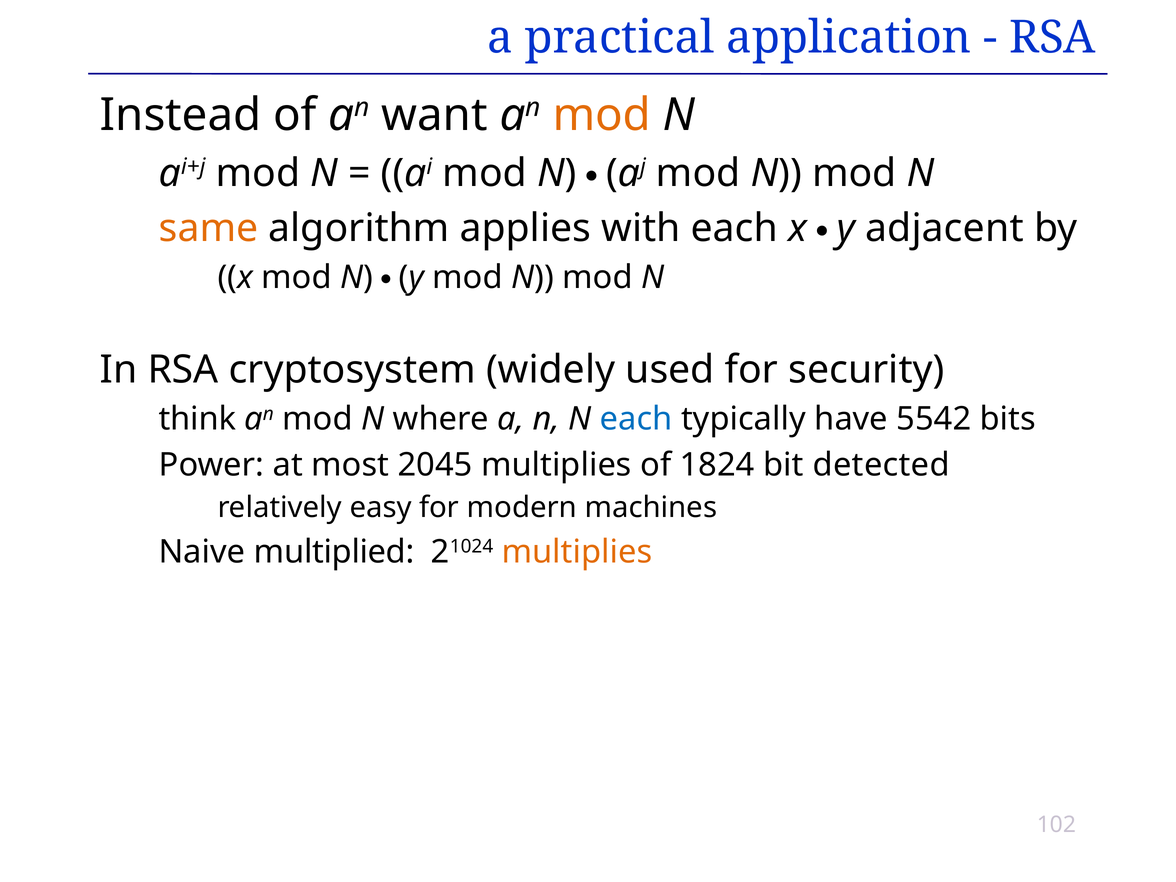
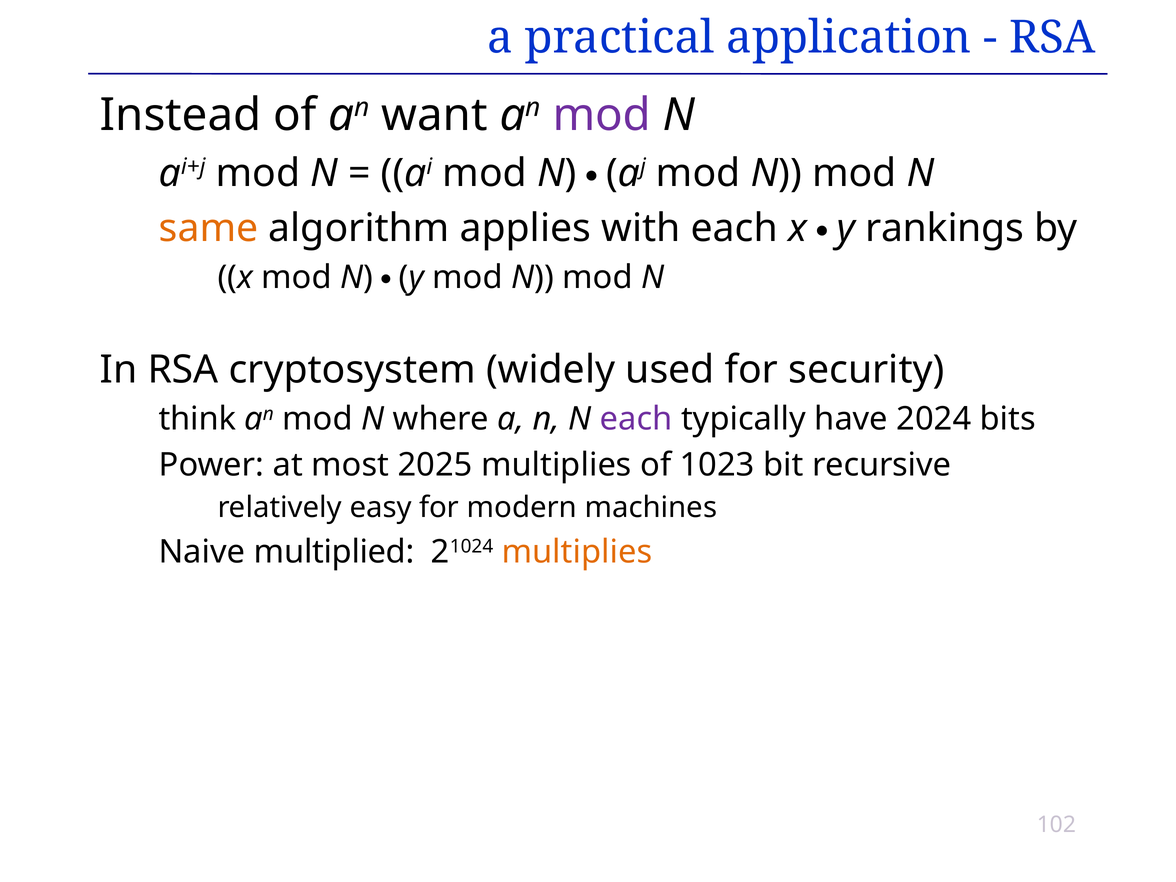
mod at (602, 115) colour: orange -> purple
adjacent: adjacent -> rankings
each at (636, 419) colour: blue -> purple
5542: 5542 -> 2024
2045: 2045 -> 2025
1824: 1824 -> 1023
detected: detected -> recursive
